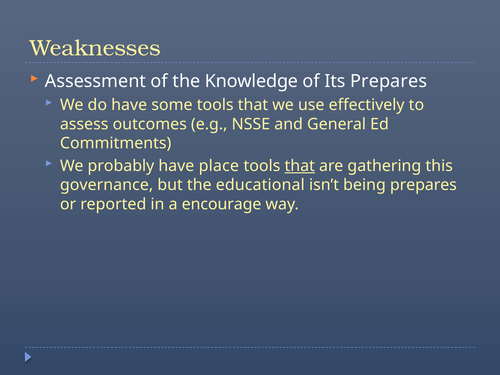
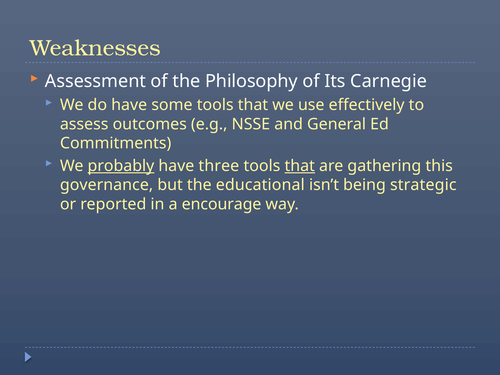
Knowledge: Knowledge -> Philosophy
Its Prepares: Prepares -> Carnegie
probably underline: none -> present
place: place -> three
being prepares: prepares -> strategic
